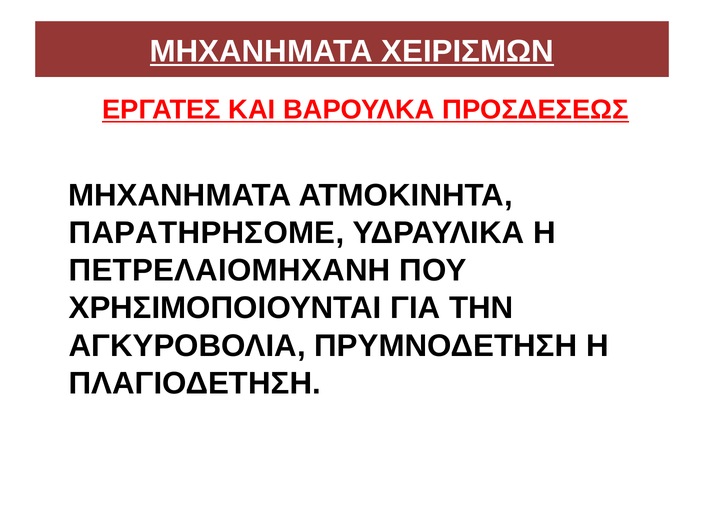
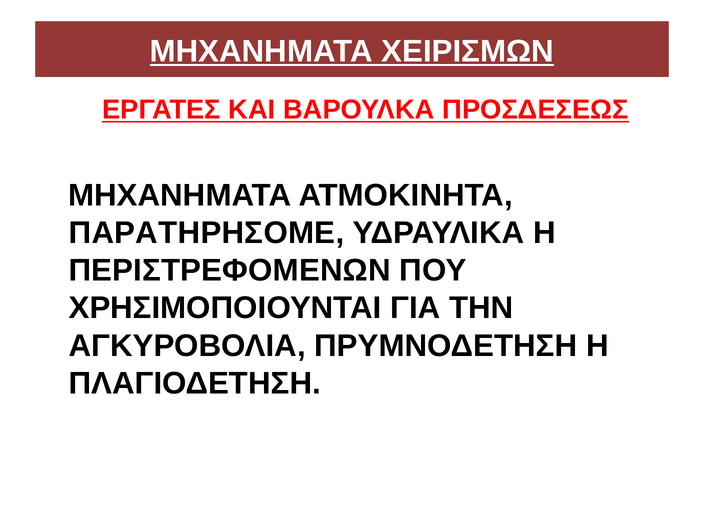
ΠΕΤΡΕΛΑΙΟΜΗΧΑΝΗ: ΠΕΤΡΕΛΑΙΟΜΗΧΑΝΗ -> ΠΕΡΙΣΤΡΕΦΟΜΕΝΩΝ
